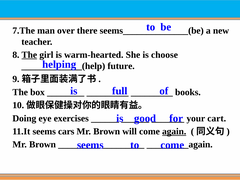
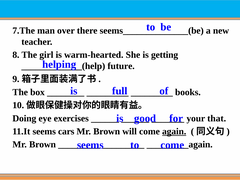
The at (29, 55) underline: present -> none
choose: choose -> getting
cart: cart -> that
